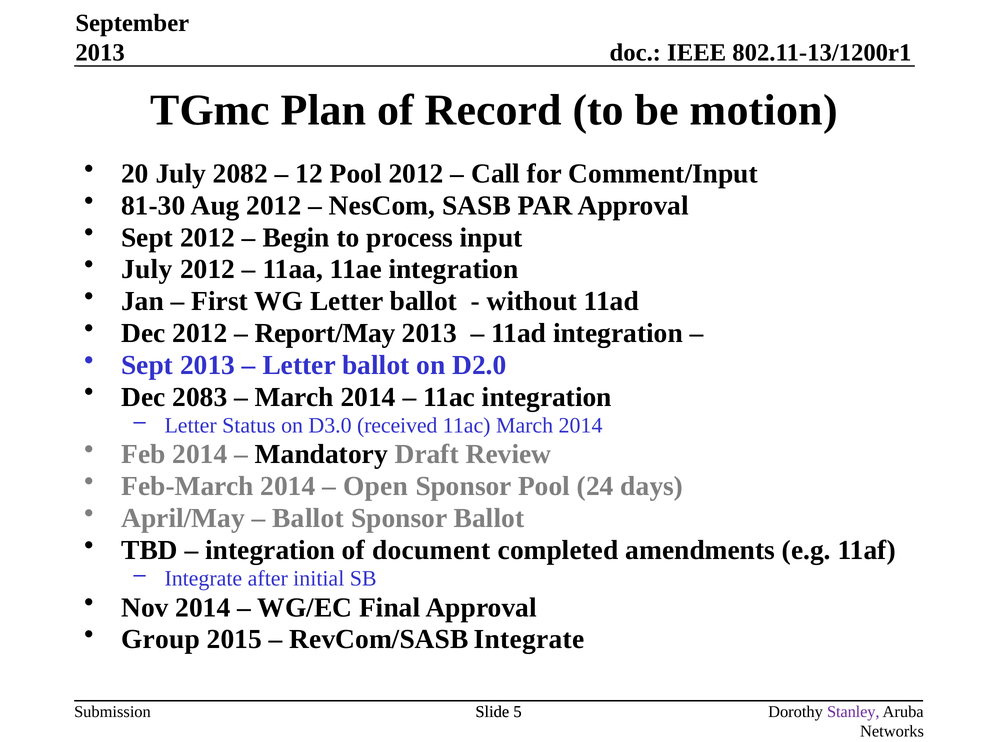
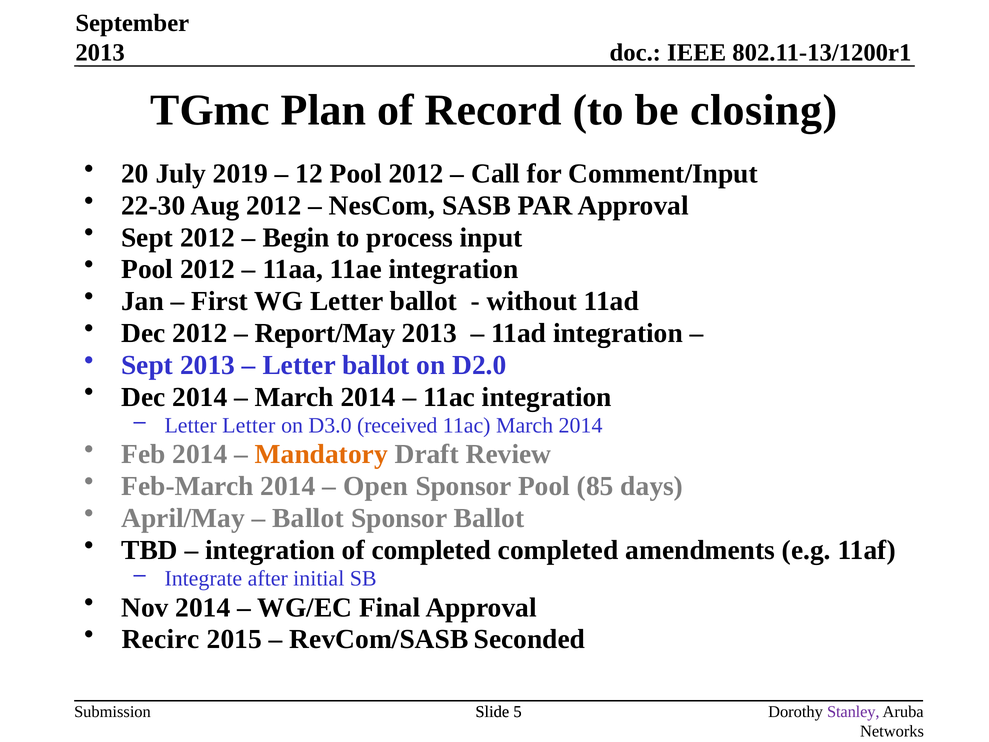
motion: motion -> closing
2082: 2082 -> 2019
81-30: 81-30 -> 22-30
July at (147, 269): July -> Pool
Dec 2083: 2083 -> 2014
Letter Status: Status -> Letter
Mandatory colour: black -> orange
24: 24 -> 85
of document: document -> completed
Group: Group -> Recirc
RevCom/SASB Integrate: Integrate -> Seconded
